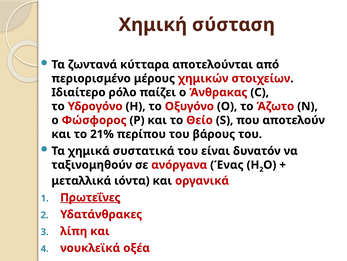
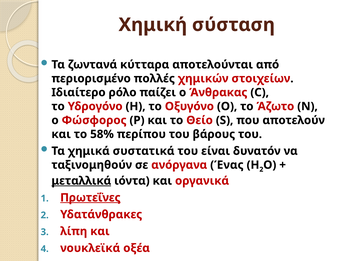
μέρους: μέρους -> πολλές
21%: 21% -> 58%
μεταλλικά underline: none -> present
